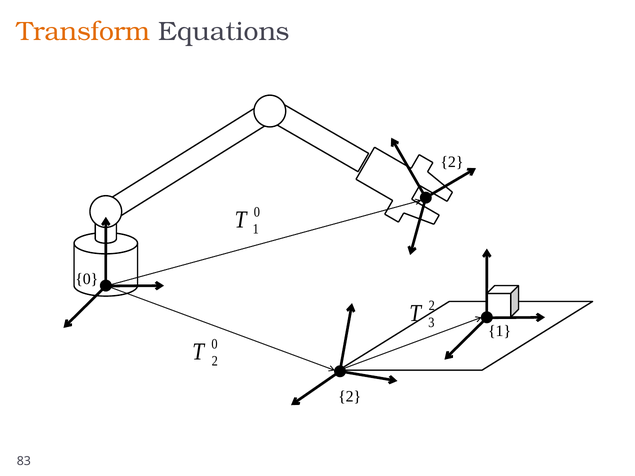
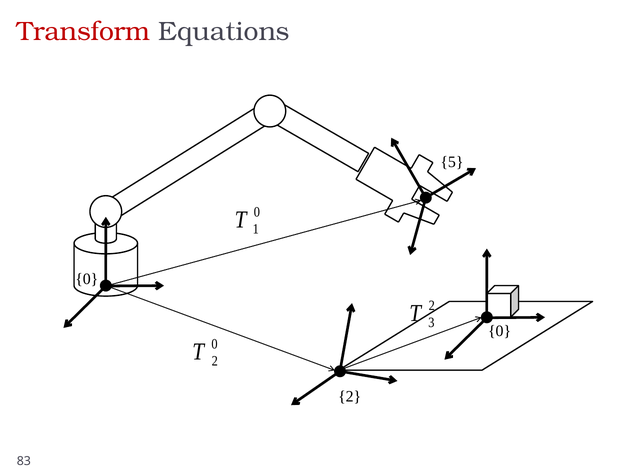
Transform colour: orange -> red
2 at (452, 162): 2 -> 5
1 at (500, 331): 1 -> 0
